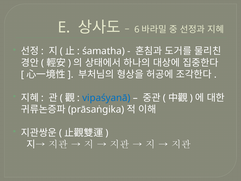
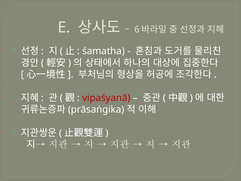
vipaśyanā colour: blue -> red
